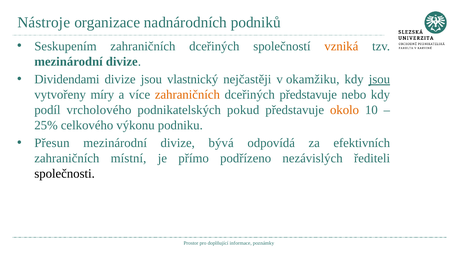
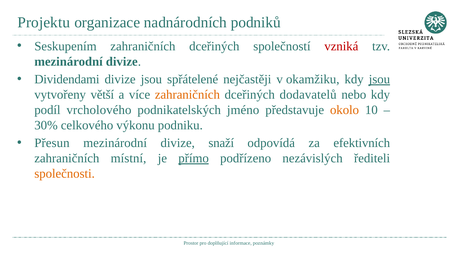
Nástroje: Nástroje -> Projektu
vzniká colour: orange -> red
vlastnický: vlastnický -> spřátelené
míry: míry -> větší
dceřiných představuje: představuje -> dodavatelů
pokud: pokud -> jméno
25%: 25% -> 30%
bývá: bývá -> snaží
přímo underline: none -> present
společnosti colour: black -> orange
